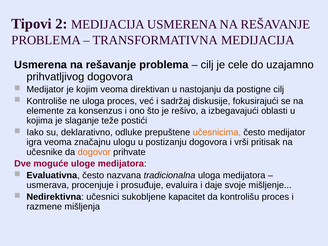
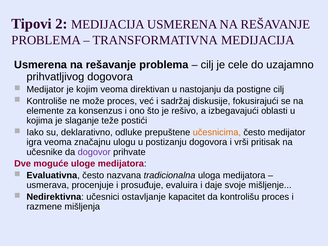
ne uloga: uloga -> može
dogovor colour: orange -> purple
sukobljene: sukobljene -> ostavljanje
